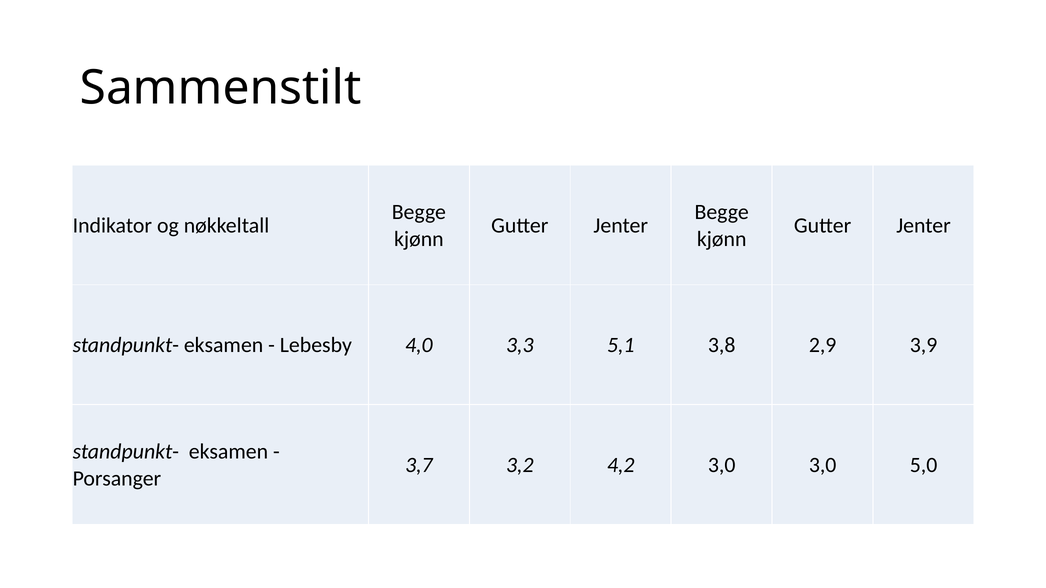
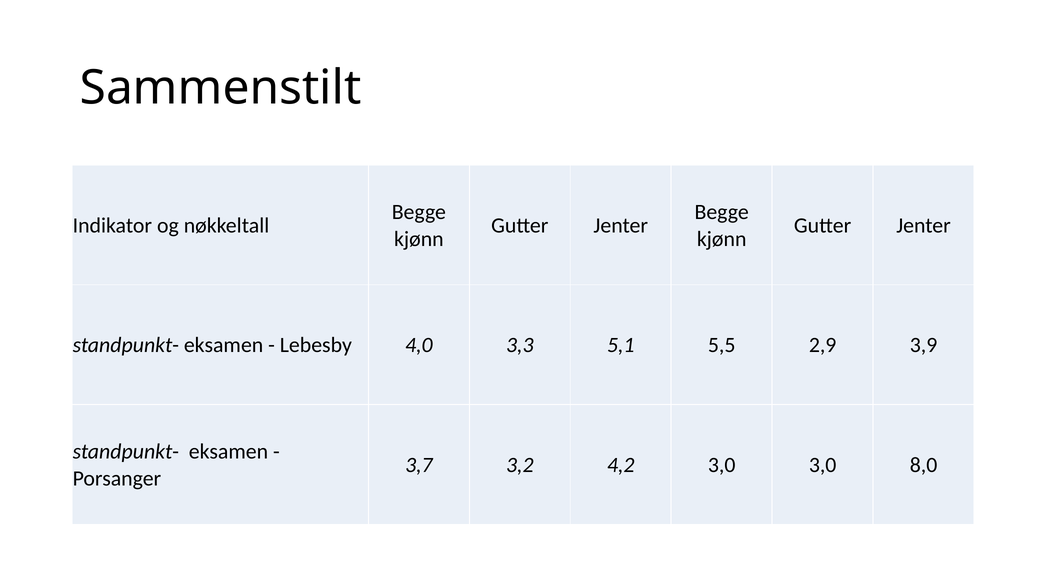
3,8: 3,8 -> 5,5
5,0: 5,0 -> 8,0
